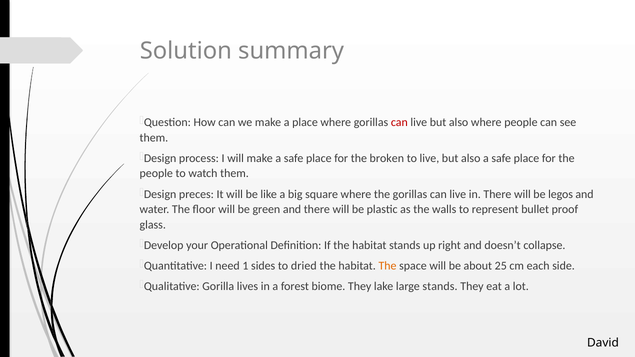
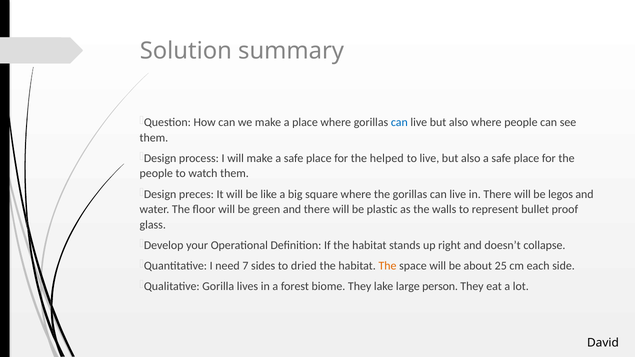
can at (399, 122) colour: red -> blue
broken: broken -> helped
1: 1 -> 7
large stands: stands -> person
